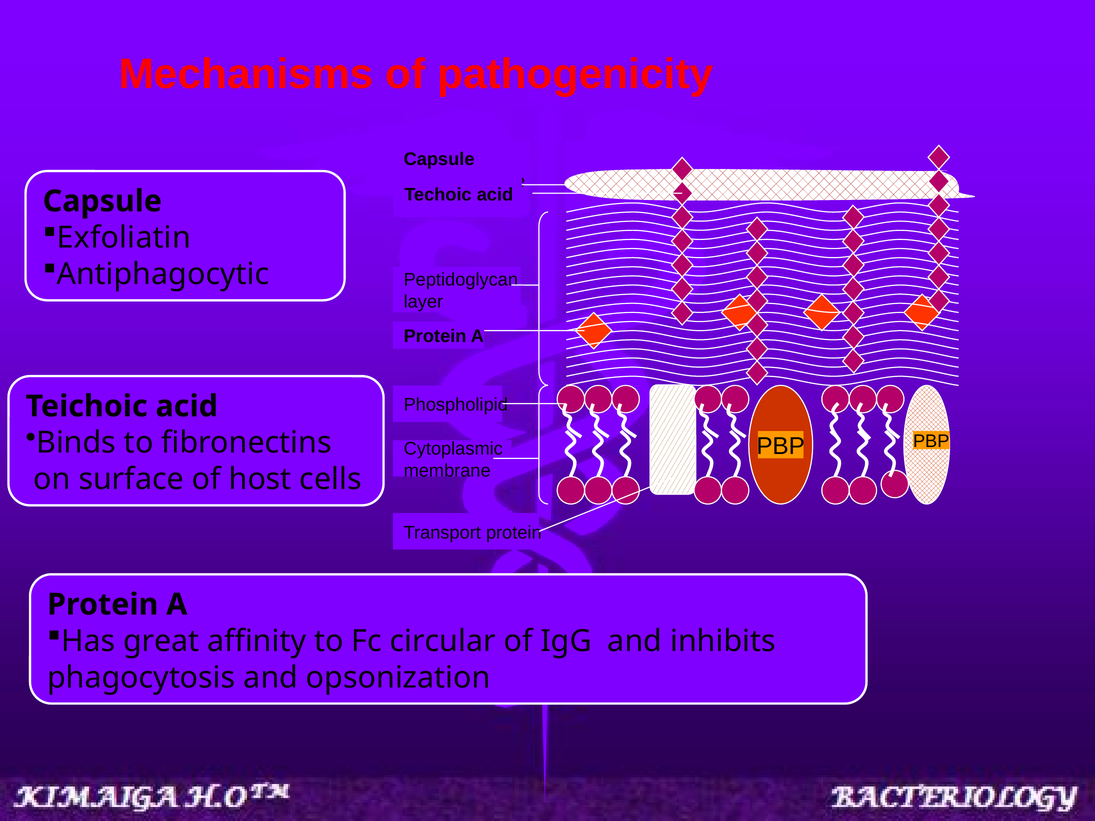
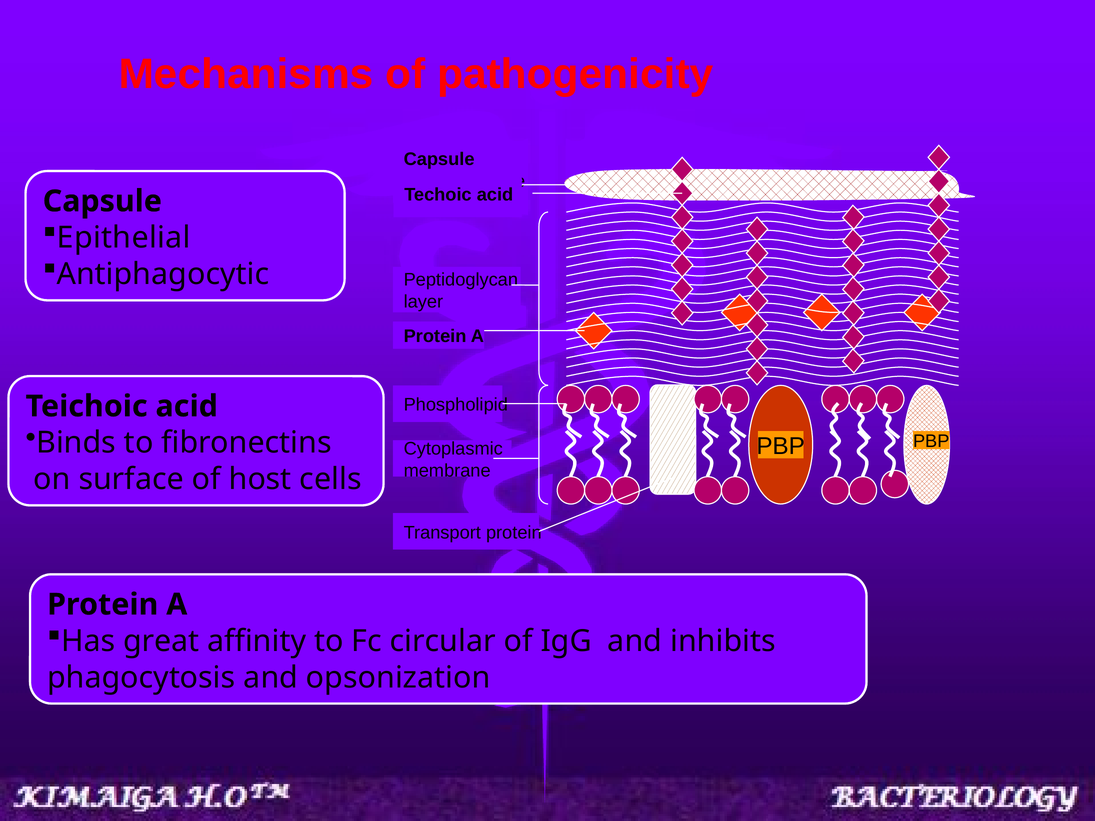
Exfoliatin: Exfoliatin -> Epithelial
